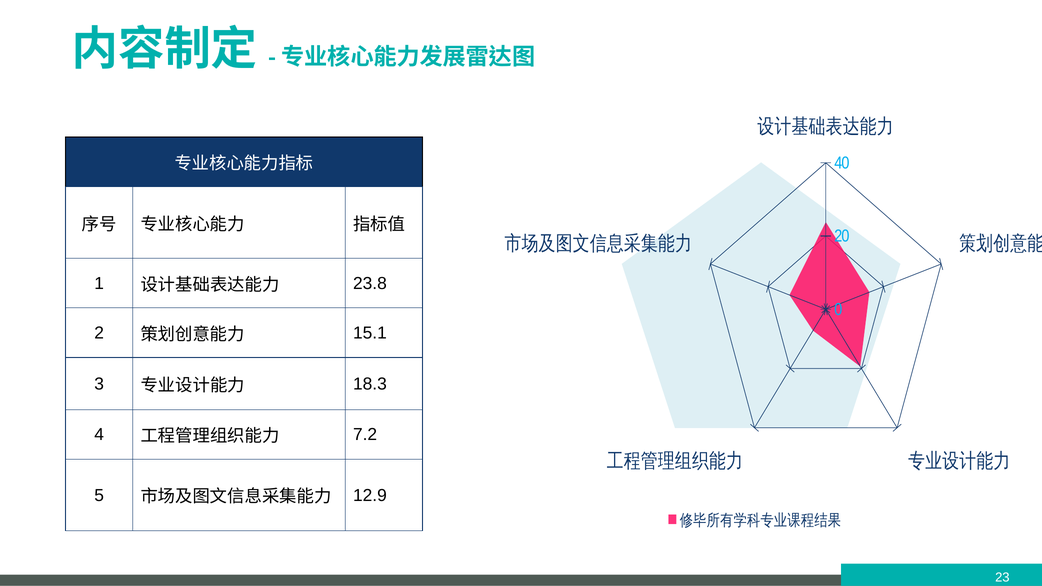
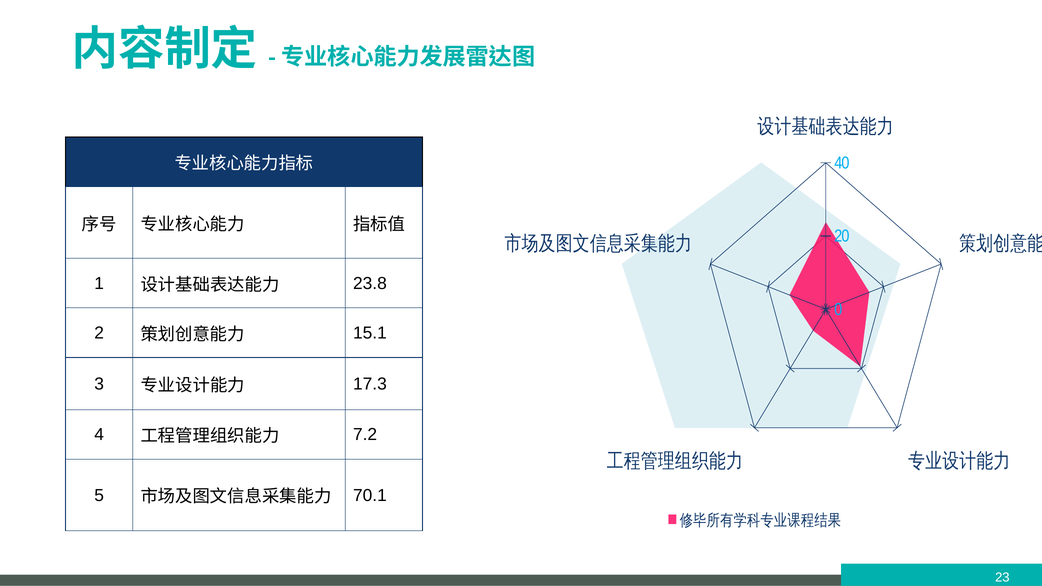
18.3: 18.3 -> 17.3
12.9: 12.9 -> 70.1
